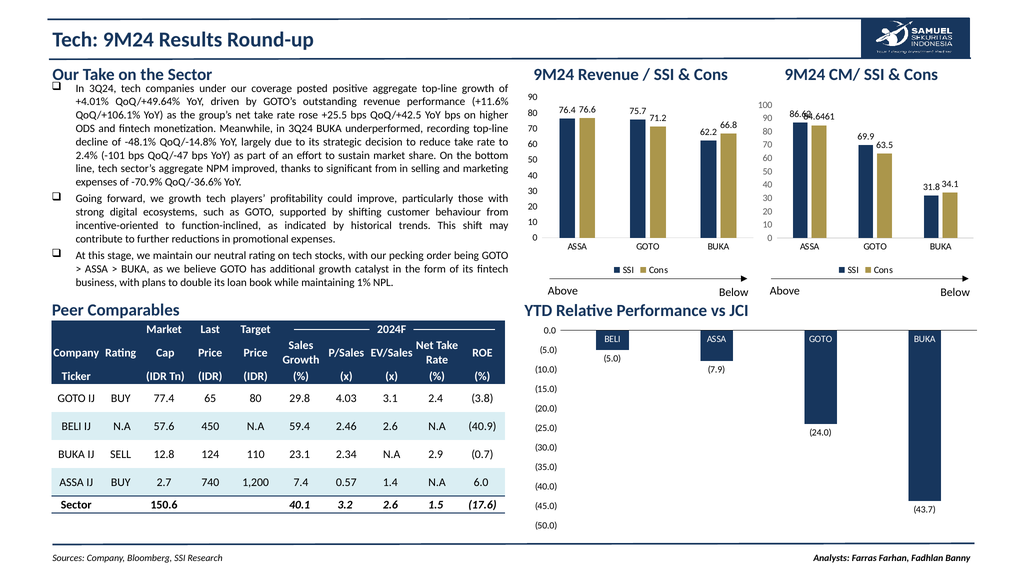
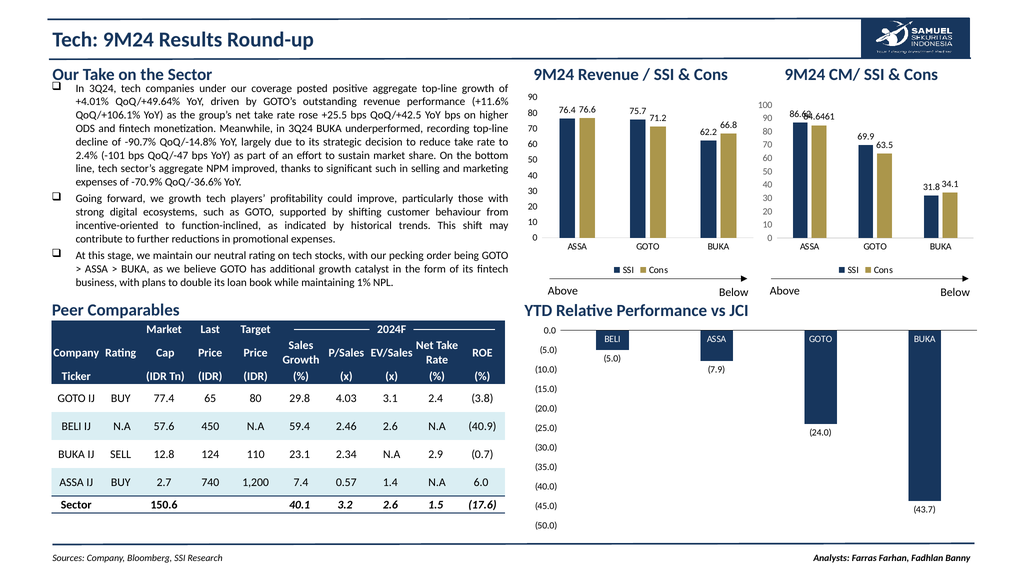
-48.1%: -48.1% -> -90.7%
significant from: from -> such
